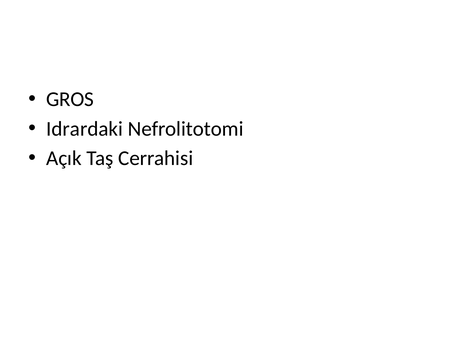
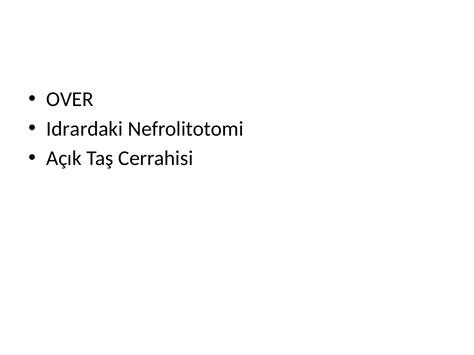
GROS: GROS -> OVER
